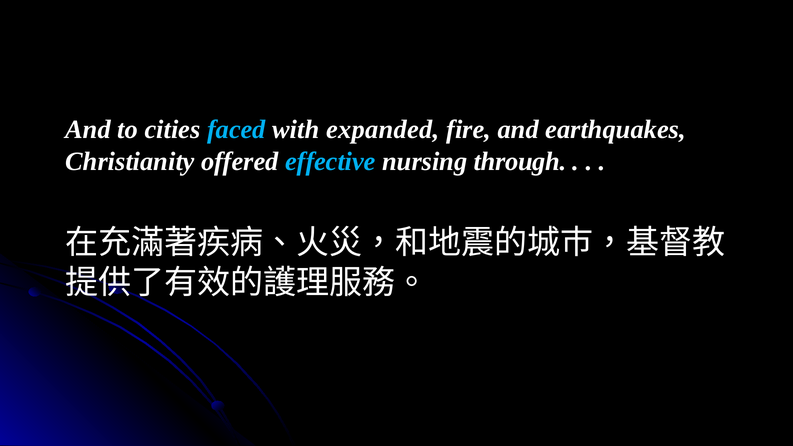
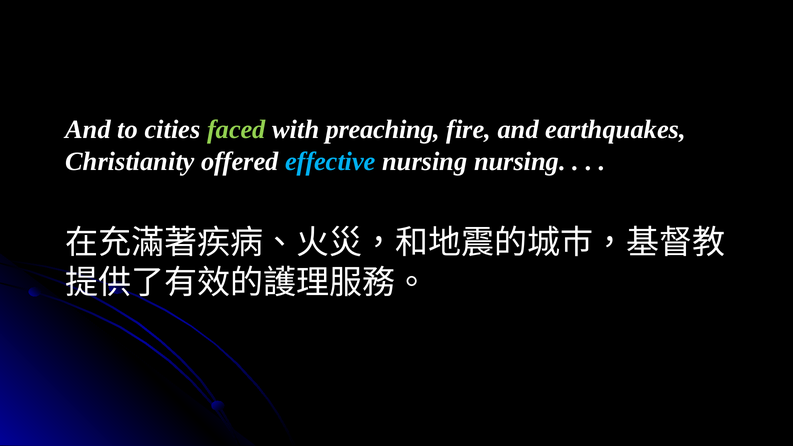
faced colour: light blue -> light green
expanded: expanded -> preaching
nursing through: through -> nursing
